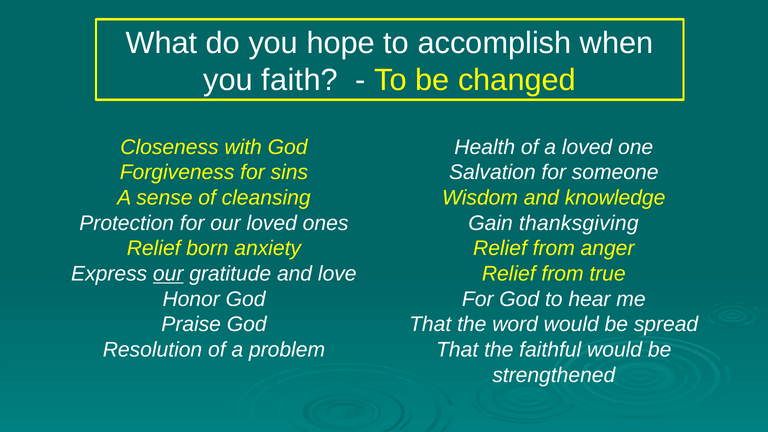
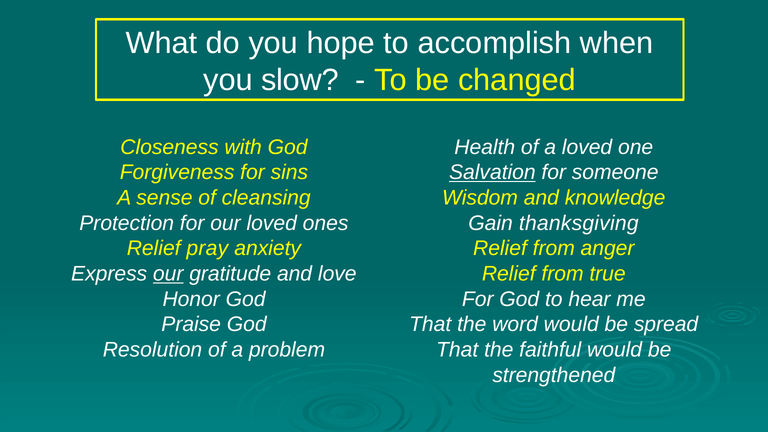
faith: faith -> slow
Salvation underline: none -> present
born: born -> pray
